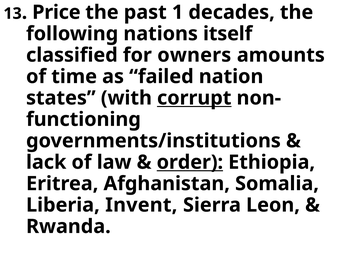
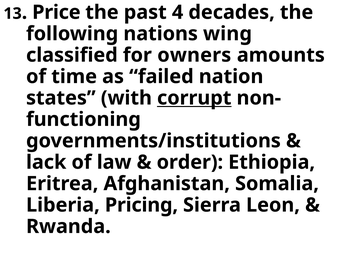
1: 1 -> 4
itself: itself -> wing
order underline: present -> none
Invent: Invent -> Pricing
